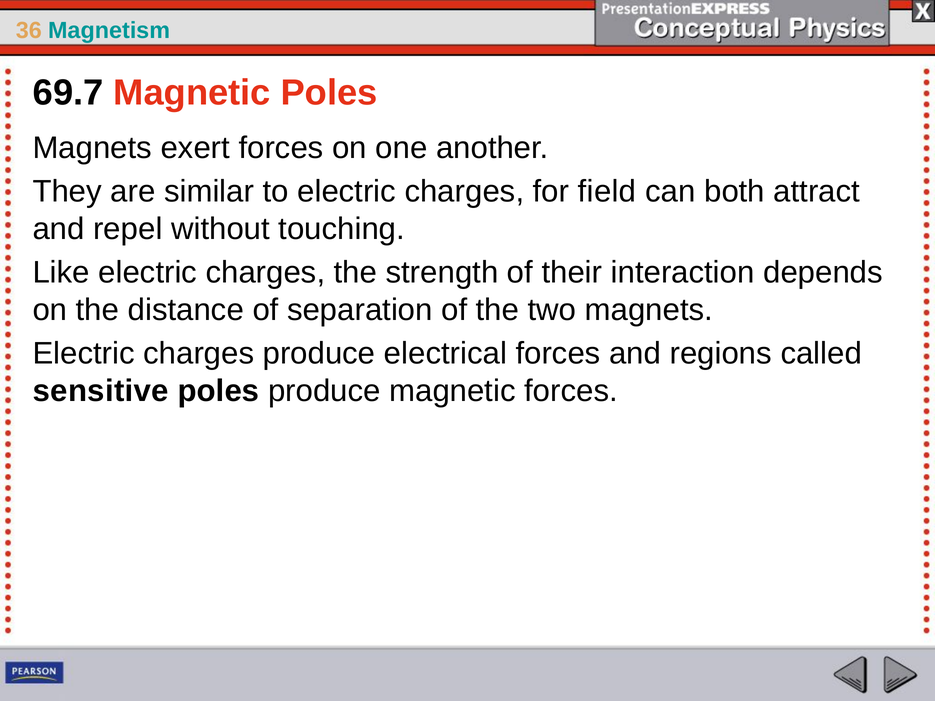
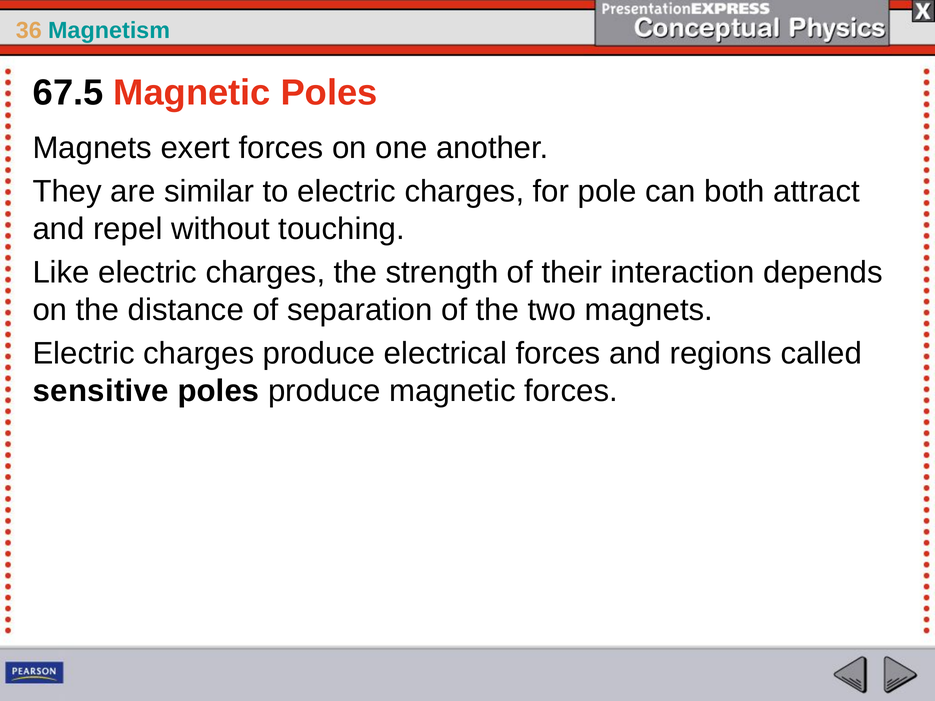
69.7: 69.7 -> 67.5
field: field -> pole
